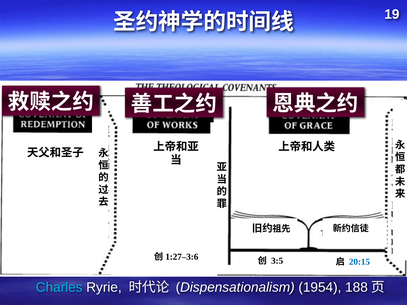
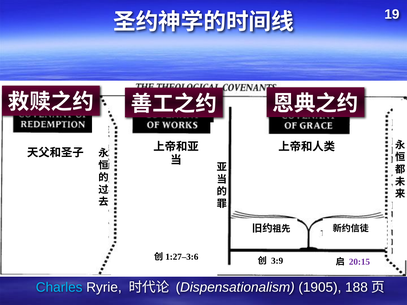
3:5: 3:5 -> 3:9
20:15 colour: blue -> purple
1954: 1954 -> 1905
